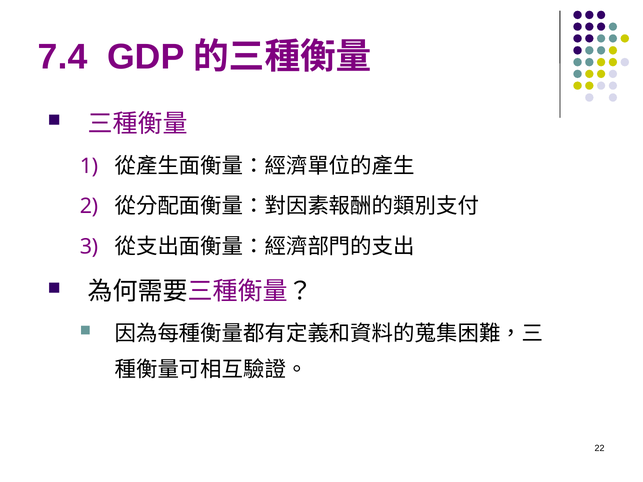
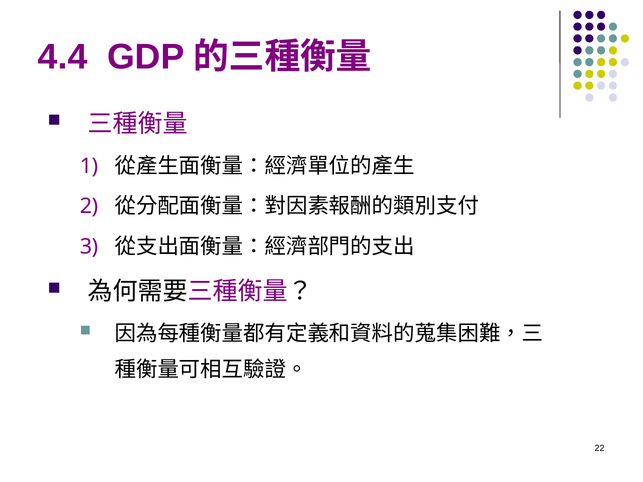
7.4: 7.4 -> 4.4
